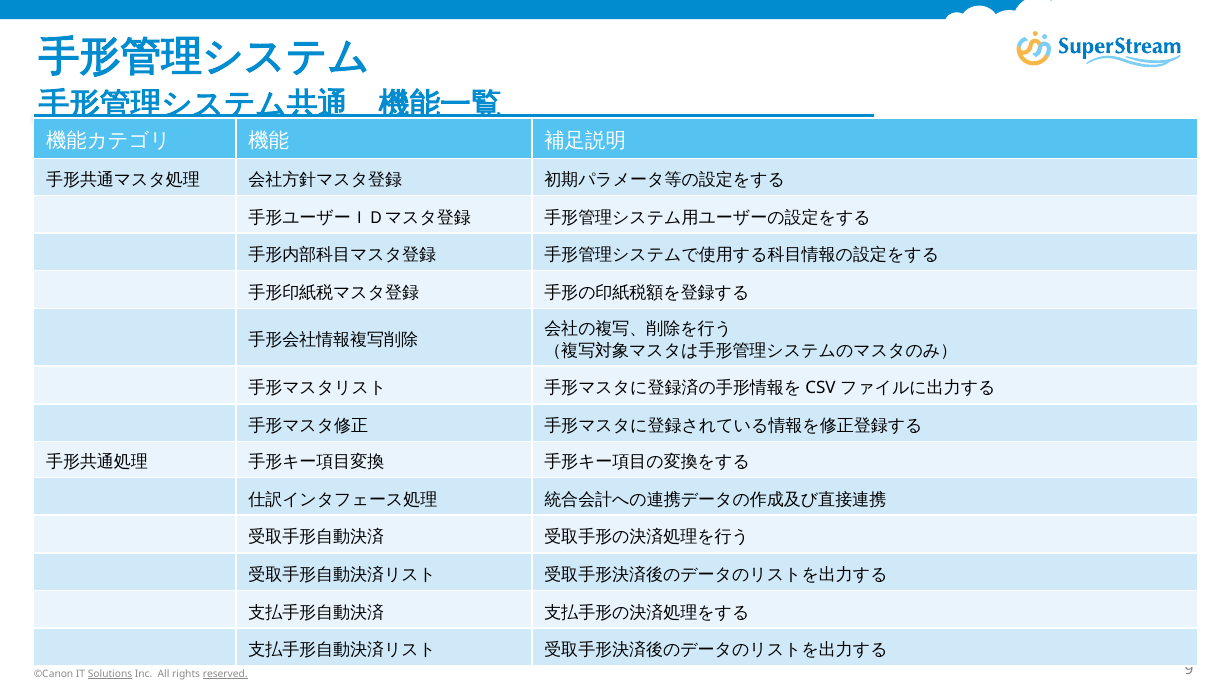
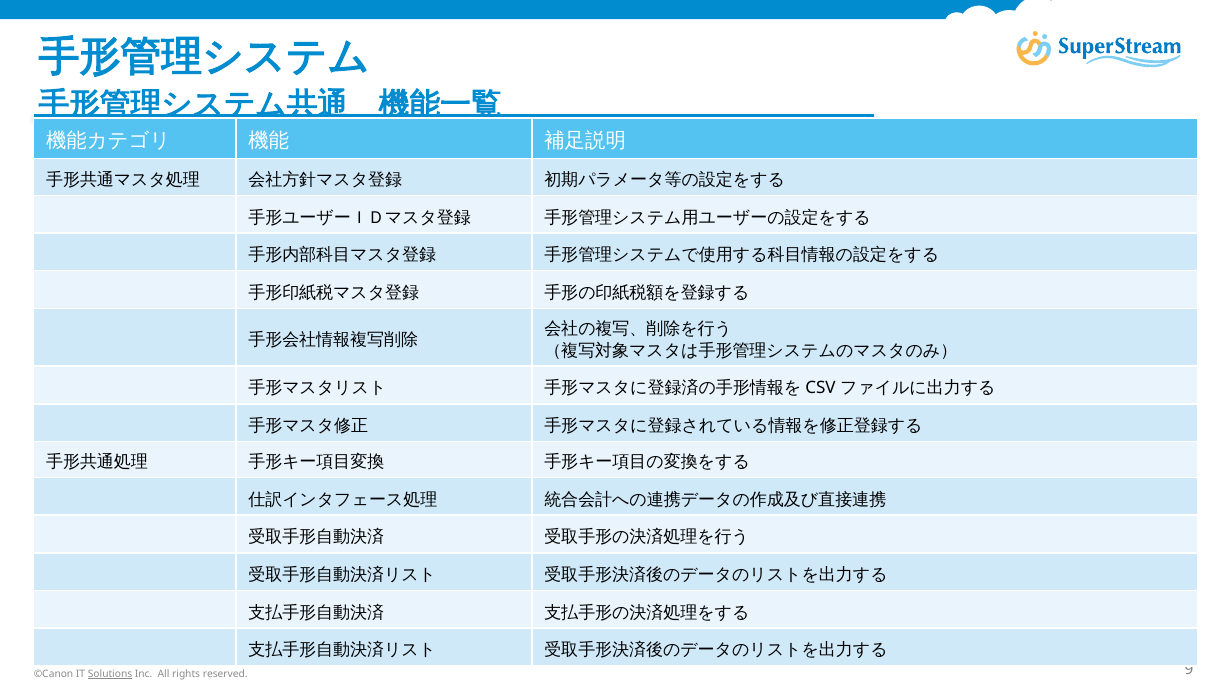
reserved underline: present -> none
